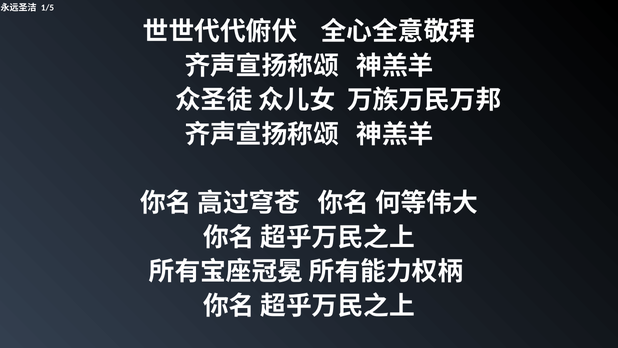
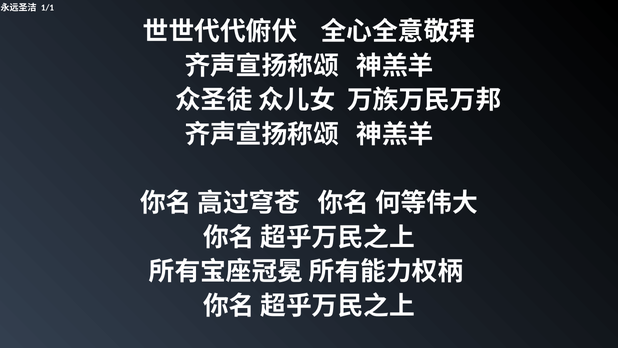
1/5: 1/5 -> 1/1
